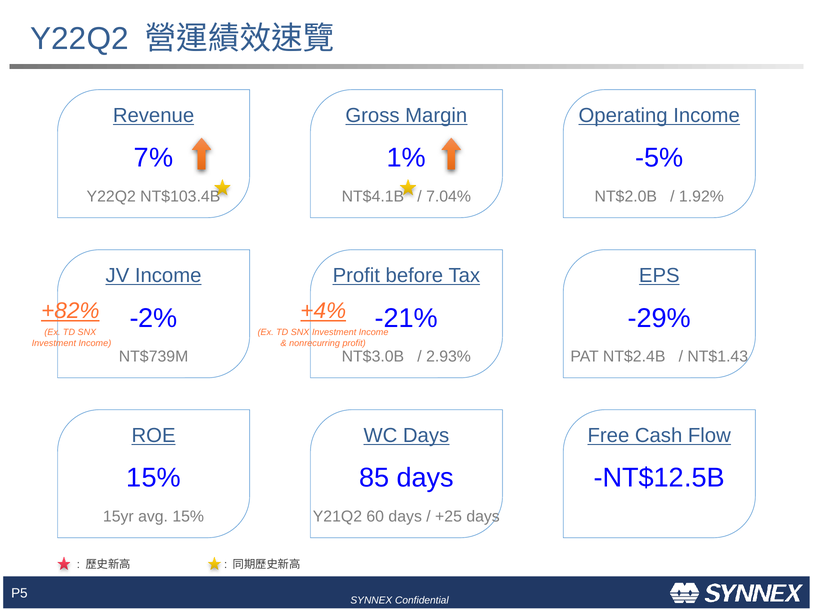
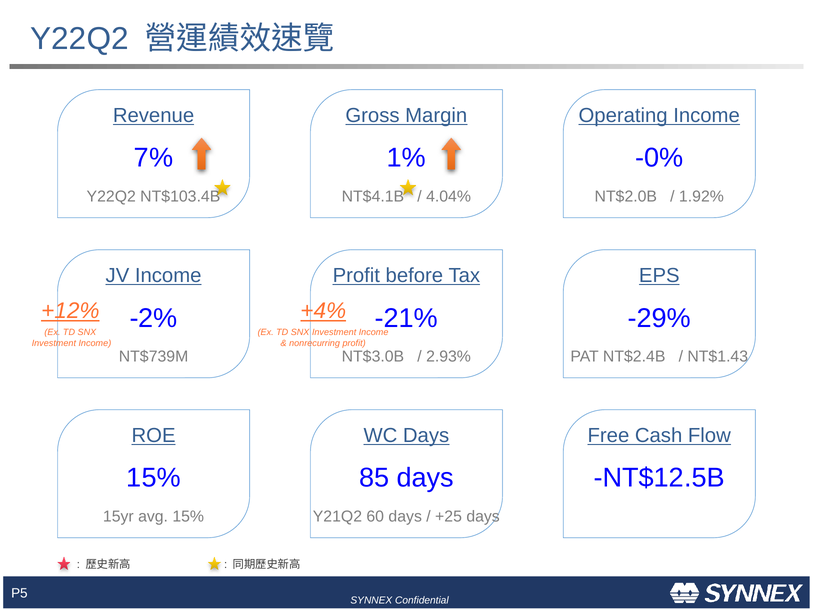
-5%: -5% -> -0%
7.04%: 7.04% -> 4.04%
+82%: +82% -> +12%
